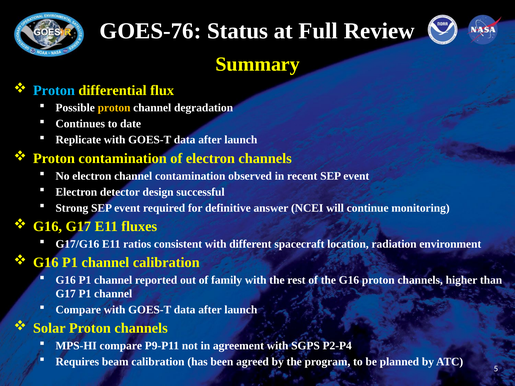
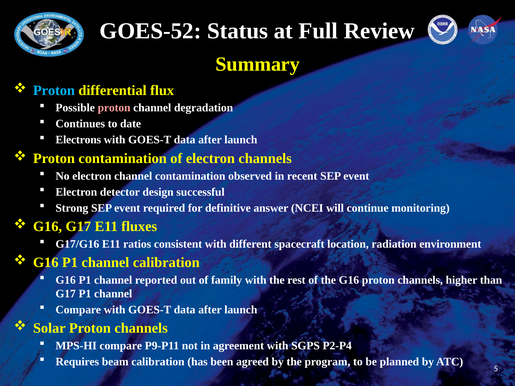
GOES-76: GOES-76 -> GOES-52
proton at (114, 108) colour: yellow -> pink
Replicate: Replicate -> Electrons
